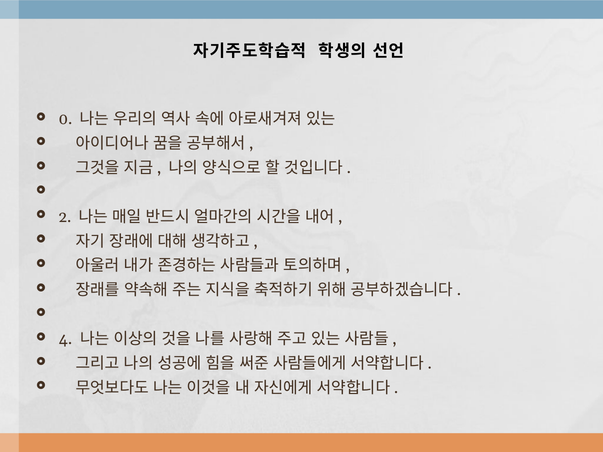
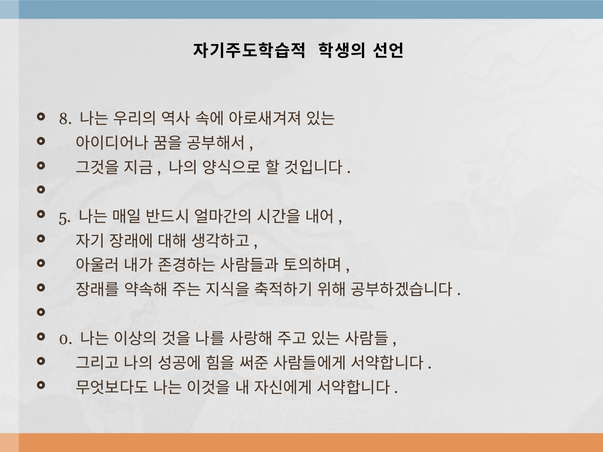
0: 0 -> 8
2: 2 -> 5
4: 4 -> 0
